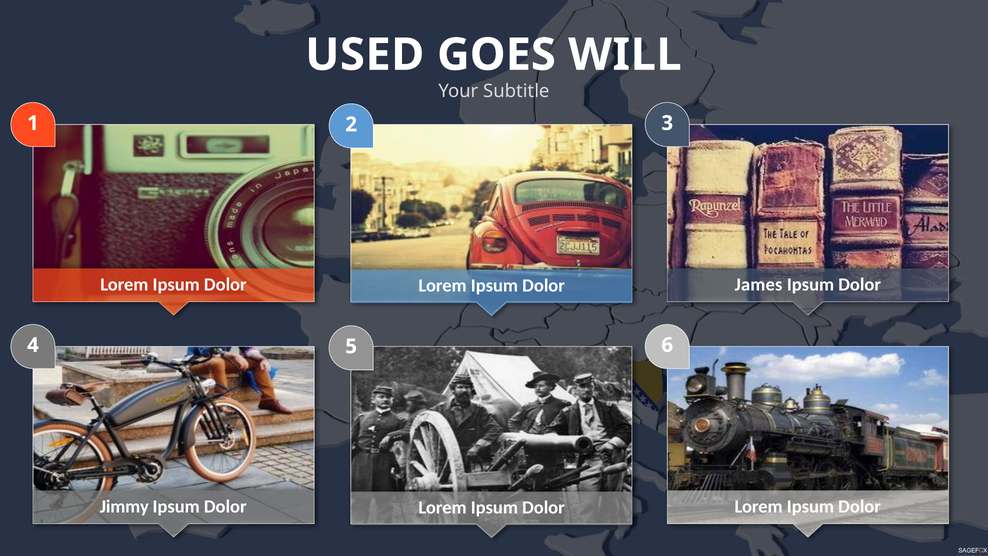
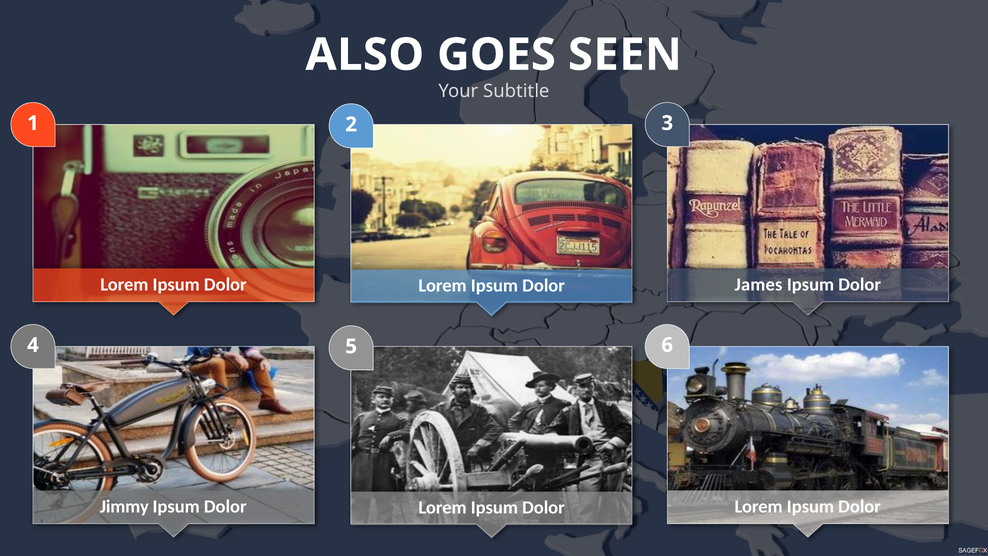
USED: USED -> ALSO
WILL: WILL -> SEEN
